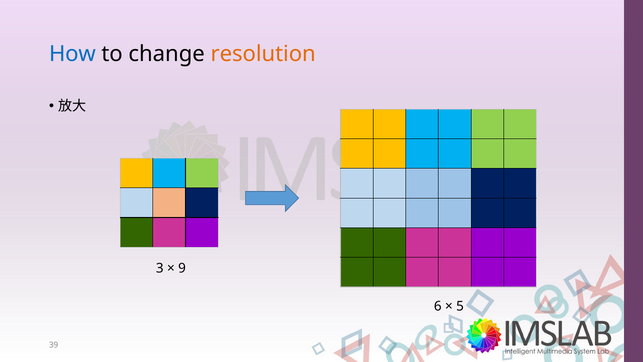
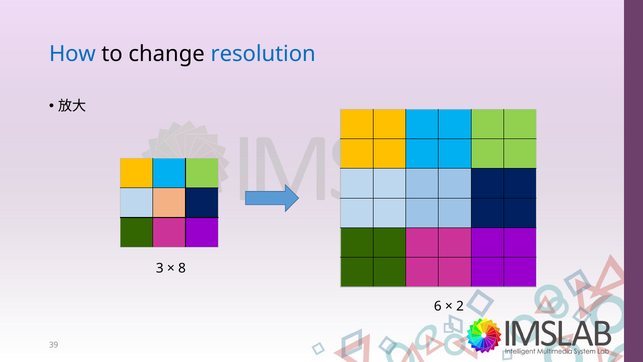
resolution colour: orange -> blue
9: 9 -> 8
5: 5 -> 2
